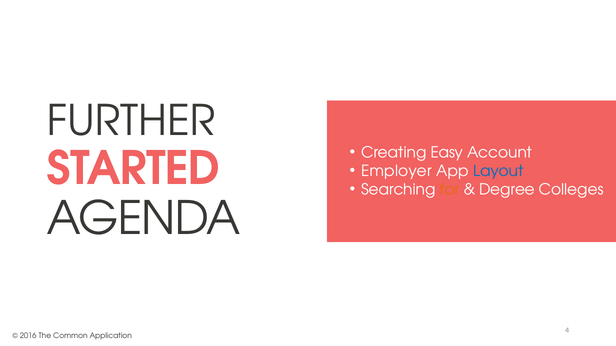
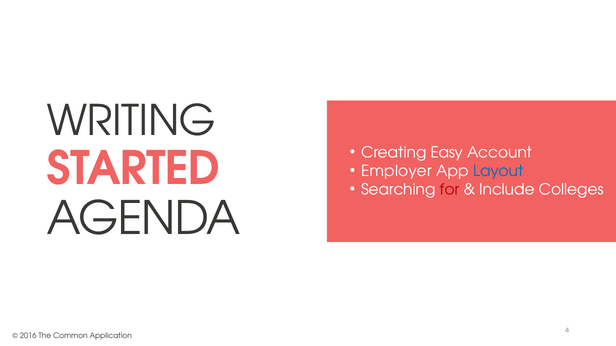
FURTHER: FURTHER -> WRITING
for colour: orange -> red
Degree: Degree -> Include
